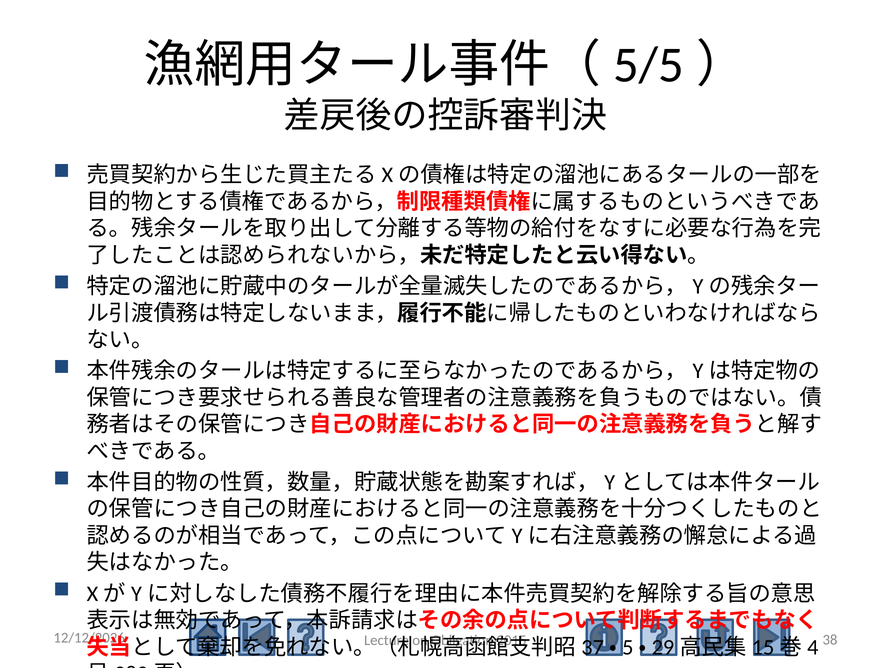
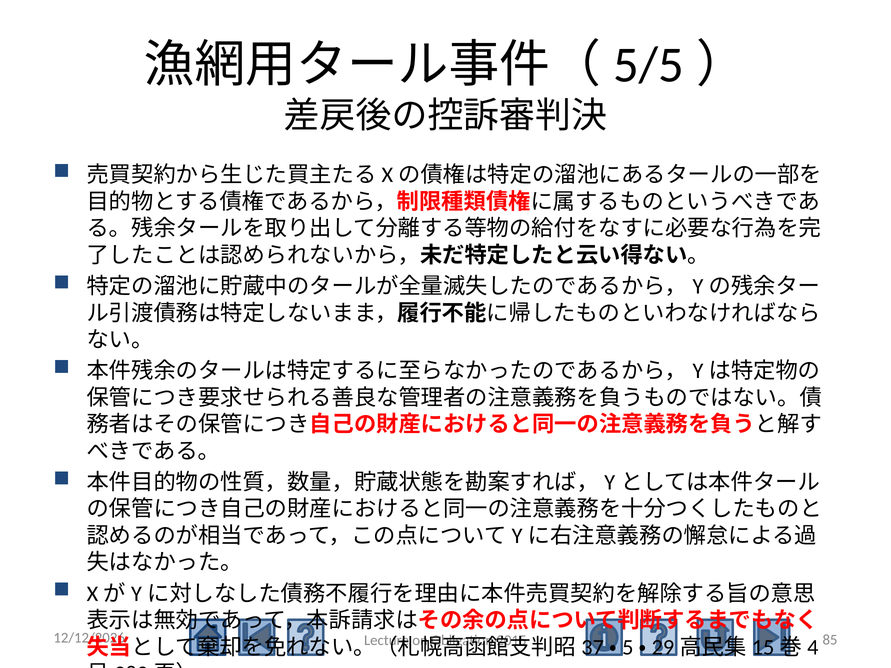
38: 38 -> 85
